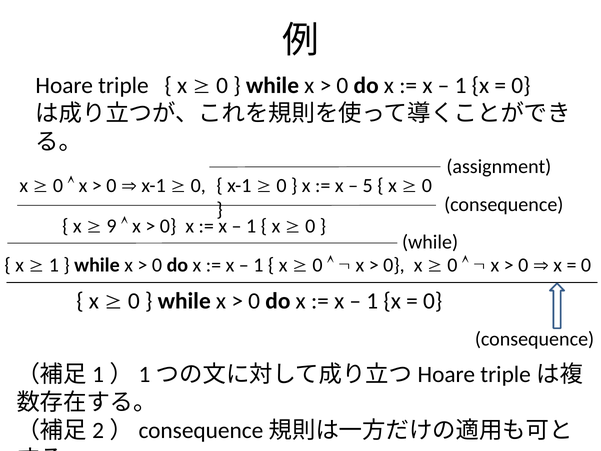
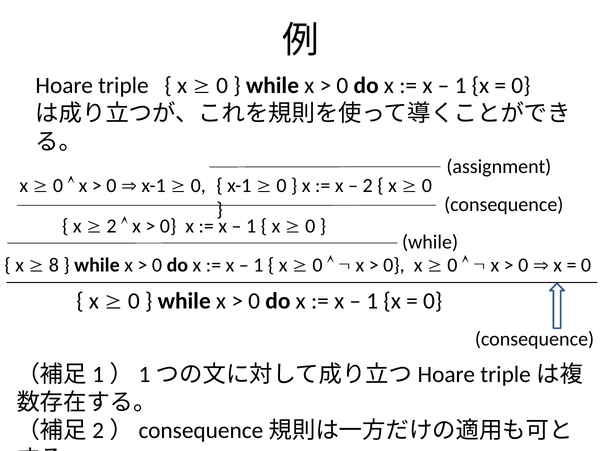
5 at (368, 185): 5 -> 2
9 at (112, 226): 9 -> 2
1 at (54, 265): 1 -> 8
